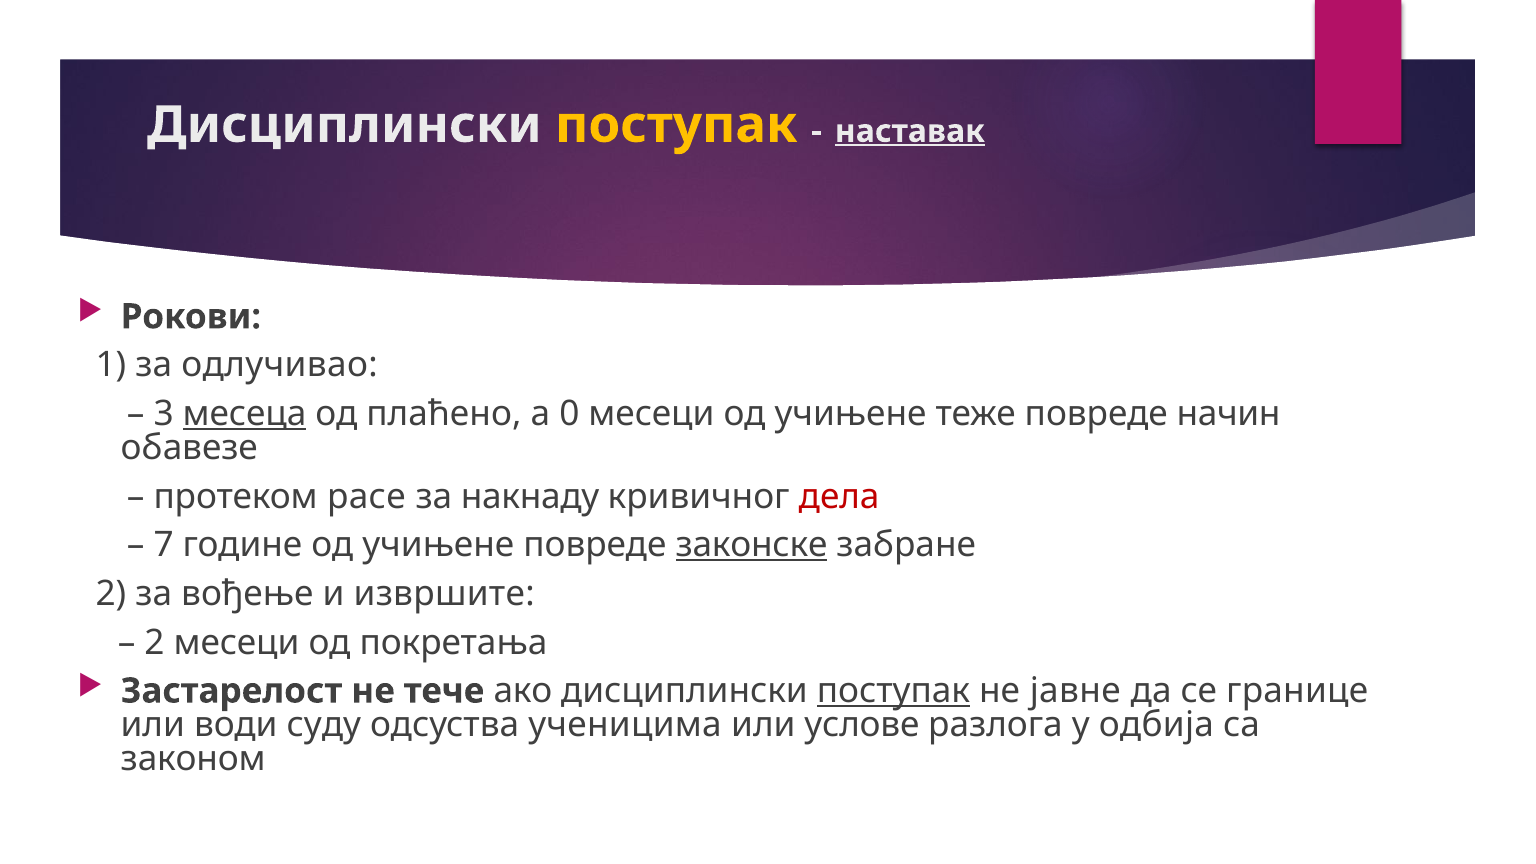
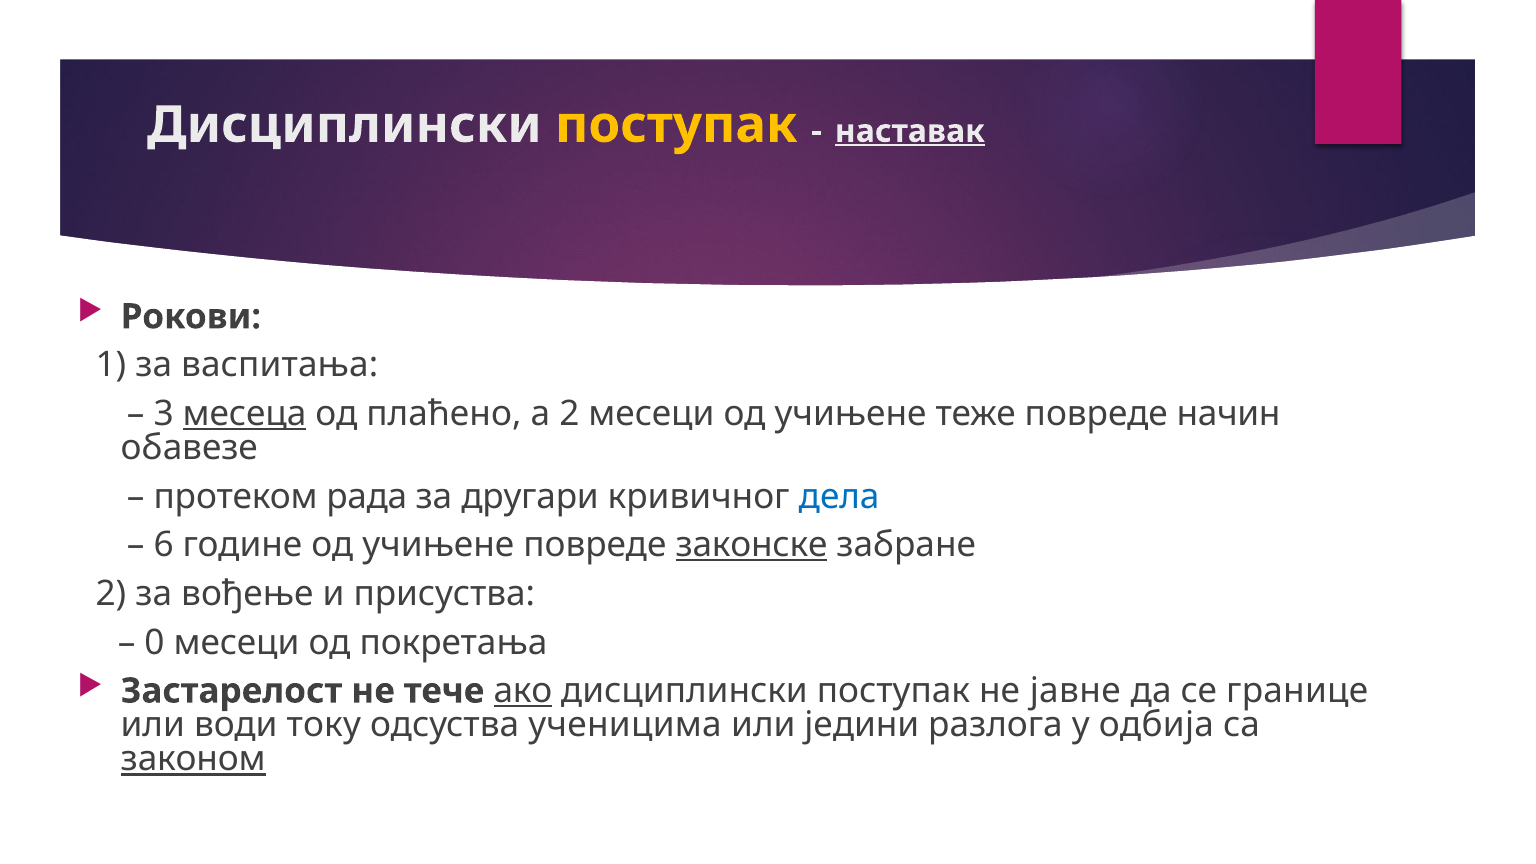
одлучивао: одлучивао -> васпитања
а 0: 0 -> 2
расе: расе -> рада
накнаду: накнаду -> другари
дела colour: red -> blue
7: 7 -> 6
извршите: извршите -> присуства
2 at (155, 642): 2 -> 0
ако underline: none -> present
поступак at (894, 691) underline: present -> none
суду: суду -> току
услове: услове -> једини
законом underline: none -> present
